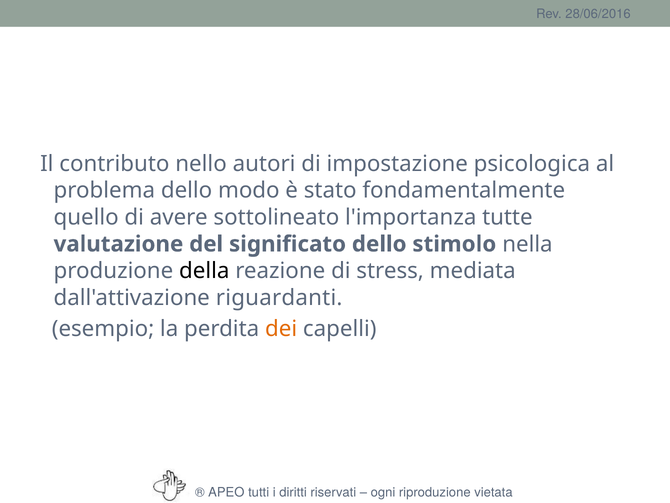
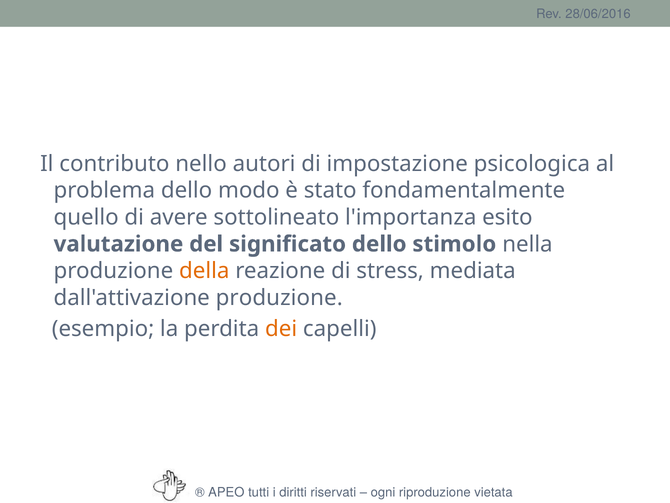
tutte: tutte -> esito
della colour: black -> orange
dall'attivazione riguardanti: riguardanti -> produzione
